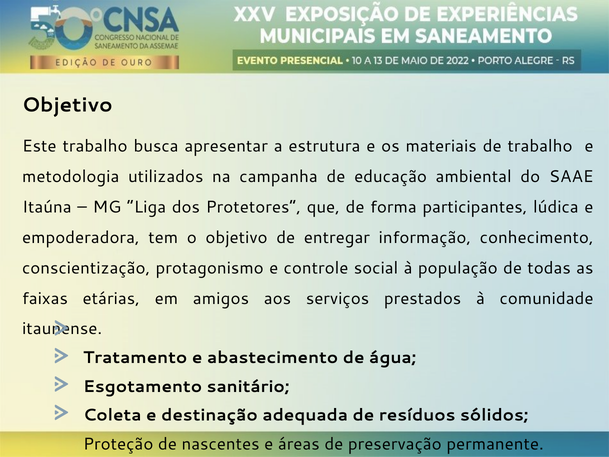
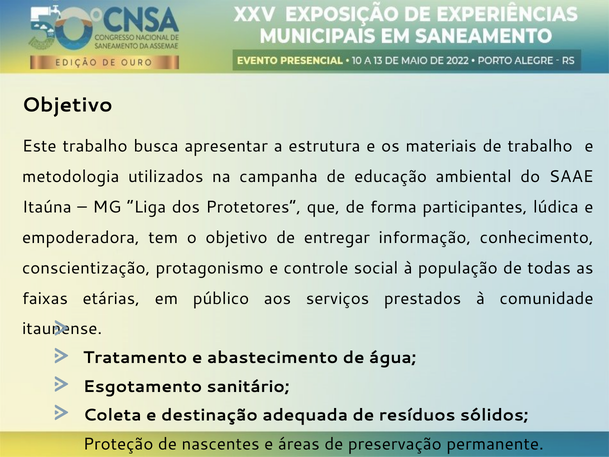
amigos: amigos -> público
